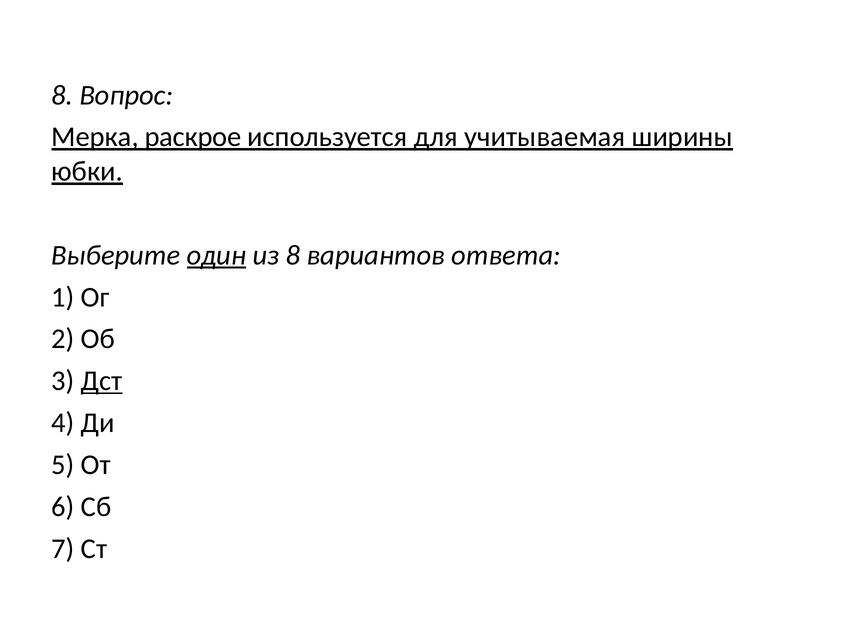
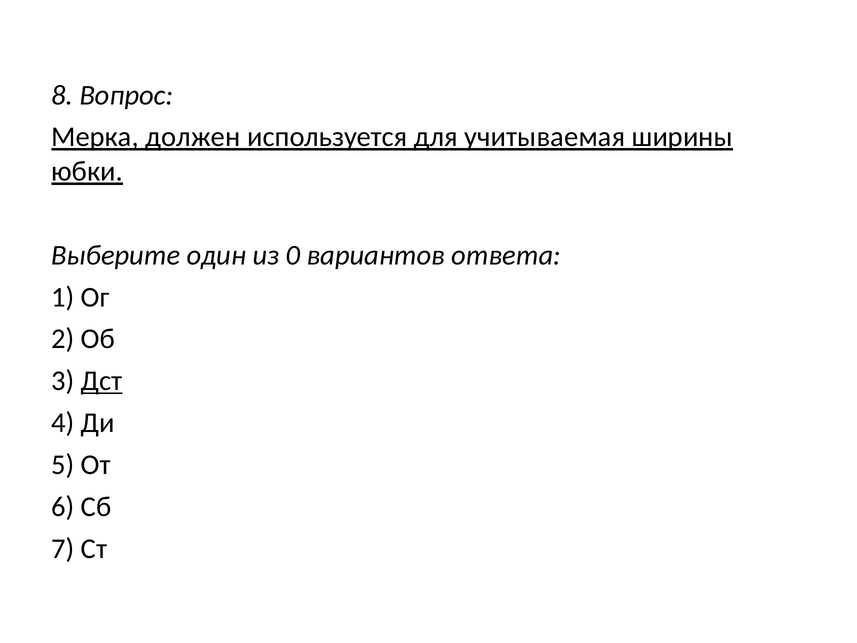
раскрое: раскрое -> должен
один underline: present -> none
из 8: 8 -> 0
